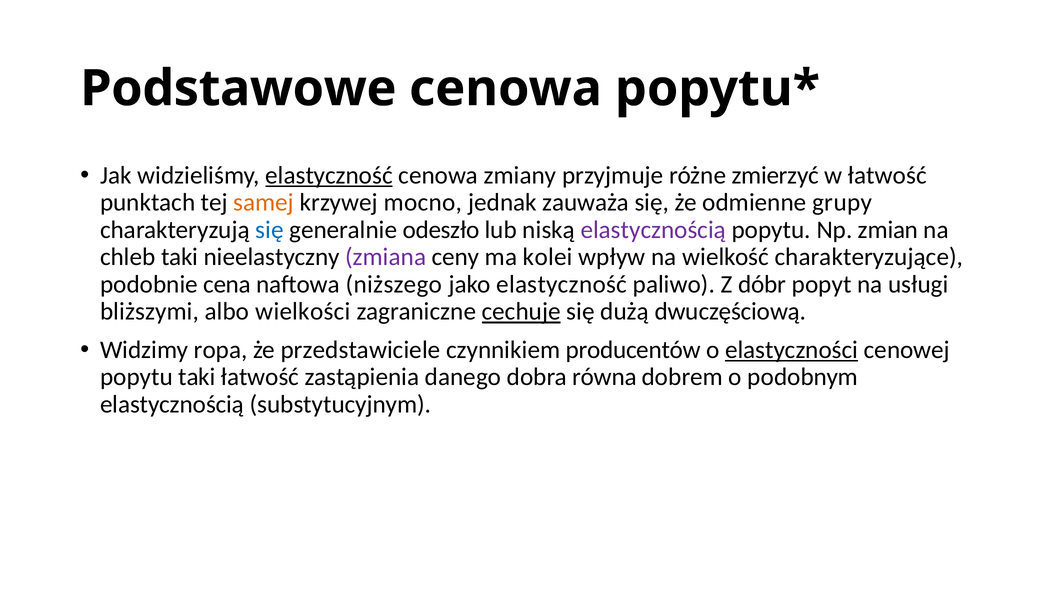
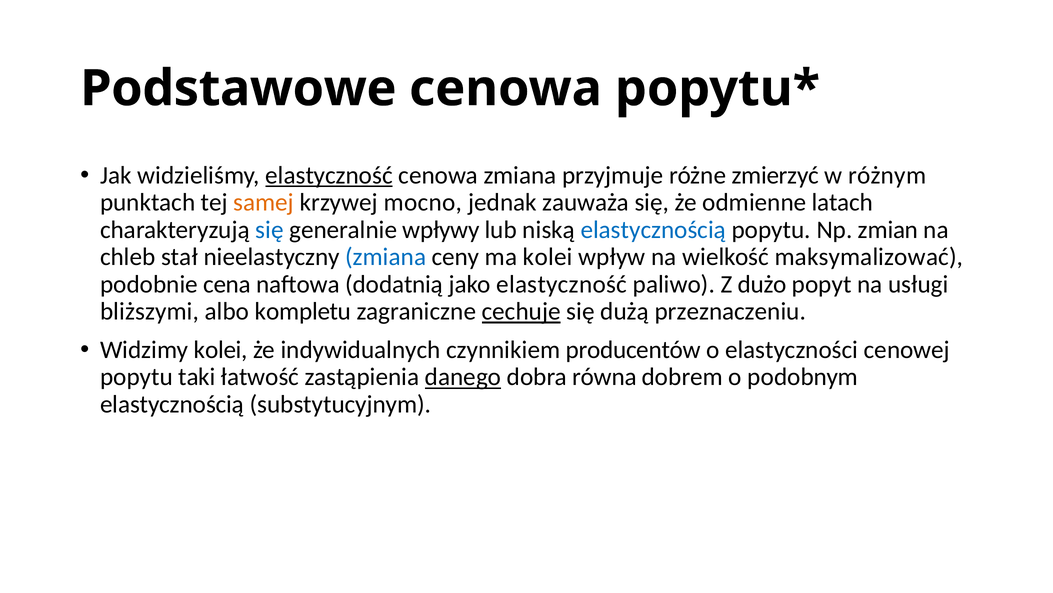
cenowa zmiany: zmiany -> zmiana
w łatwość: łatwość -> różnym
grupy: grupy -> latach
odeszło: odeszło -> wpływy
elastycznością at (653, 230) colour: purple -> blue
chleb taki: taki -> stał
zmiana at (386, 257) colour: purple -> blue
charakteryzujące: charakteryzujące -> maksymalizować
niższego: niższego -> dodatnią
dóbr: dóbr -> dużo
wielkości: wielkości -> kompletu
dwuczęściową: dwuczęściową -> przeznaczeniu
Widzimy ropa: ropa -> kolei
przedstawiciele: przedstawiciele -> indywidualnych
elastyczności underline: present -> none
danego underline: none -> present
